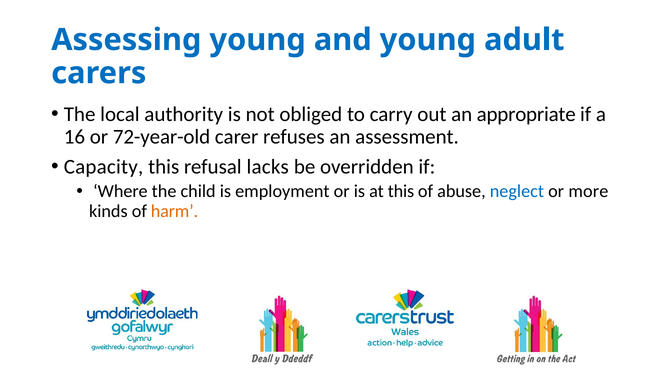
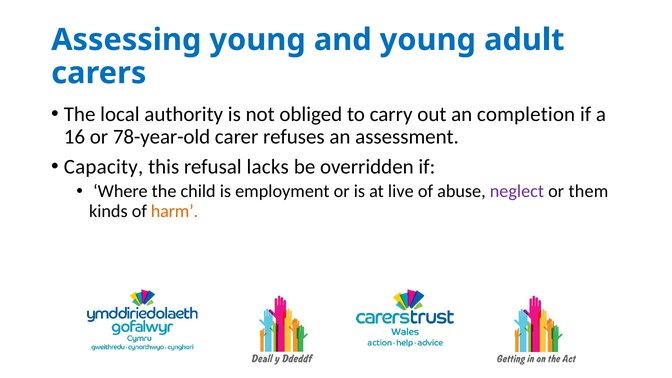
appropriate: appropriate -> completion
72-year-old: 72-year-old -> 78-year-old
at this: this -> live
neglect colour: blue -> purple
more: more -> them
